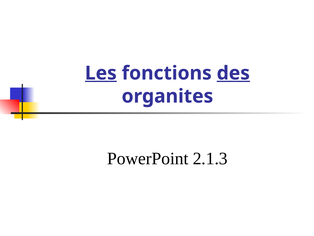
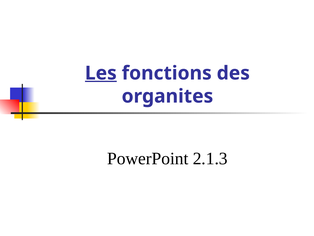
des underline: present -> none
